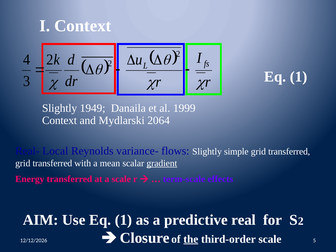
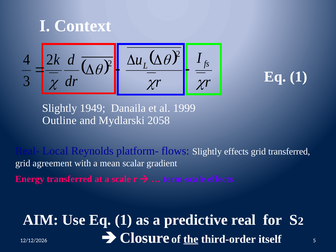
Context at (60, 120): Context -> Outline
2064: 2064 -> 2058
variance-: variance- -> platform-
Slightly simple: simple -> effects
transferred at (52, 163): transferred -> agreement
gradient underline: present -> none
third-order scale: scale -> itself
